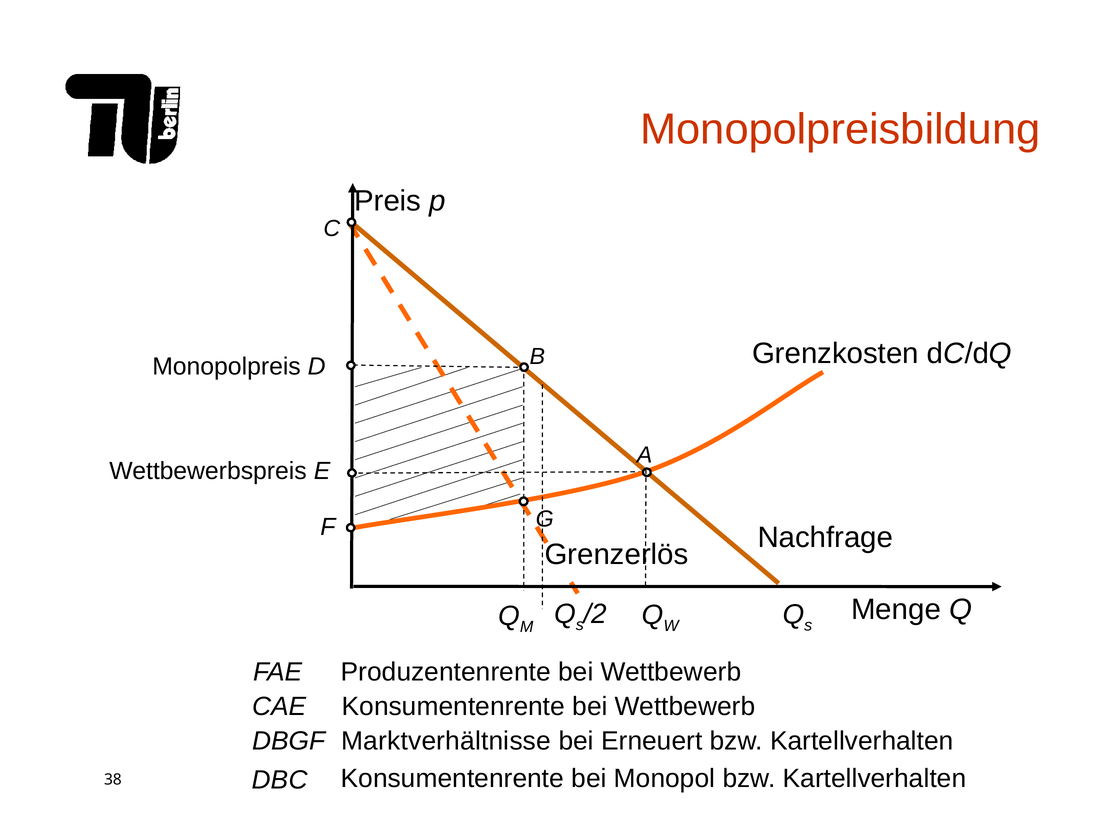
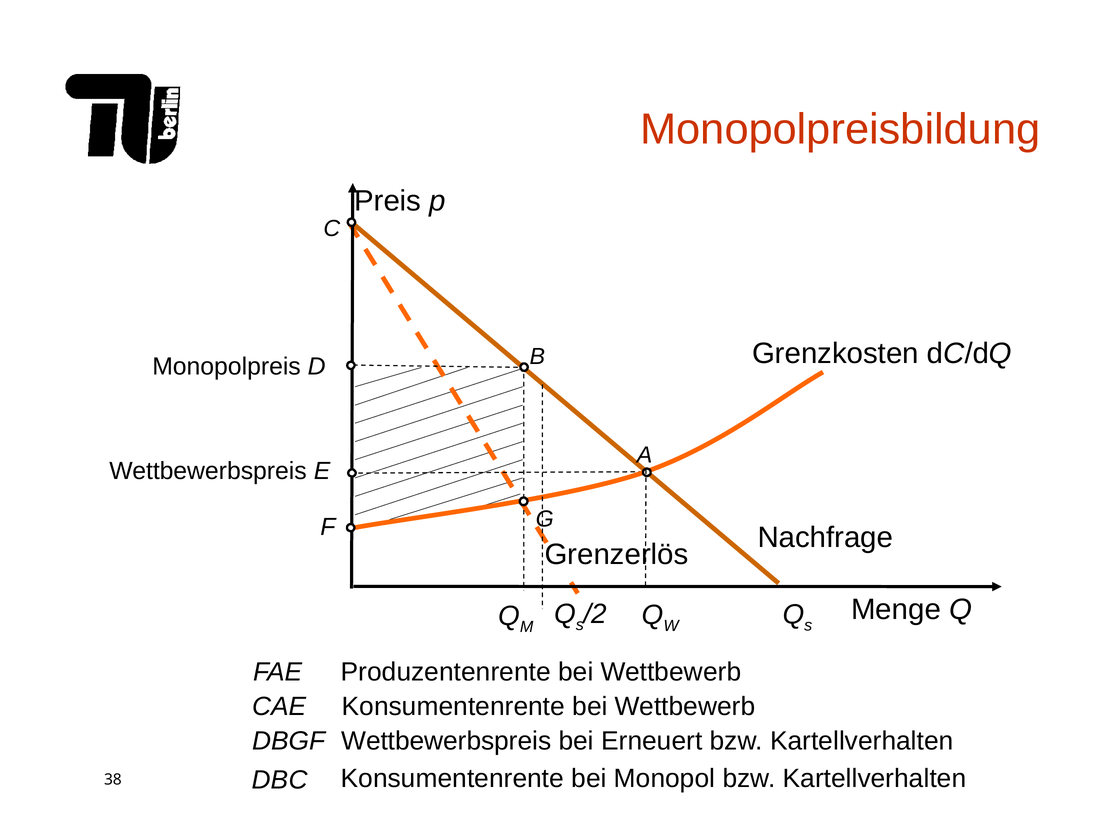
DBGF Marktverhältnisse: Marktverhältnisse -> Wettbewerbspreis
